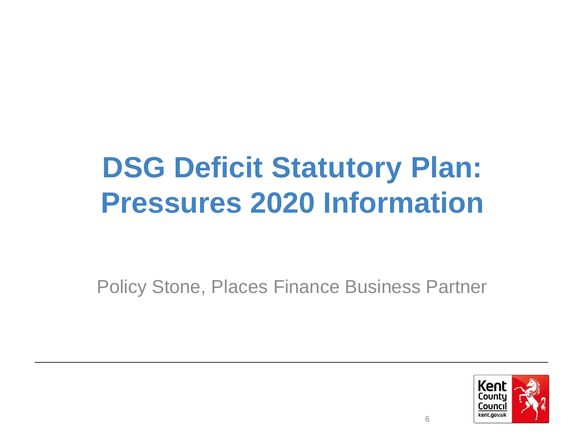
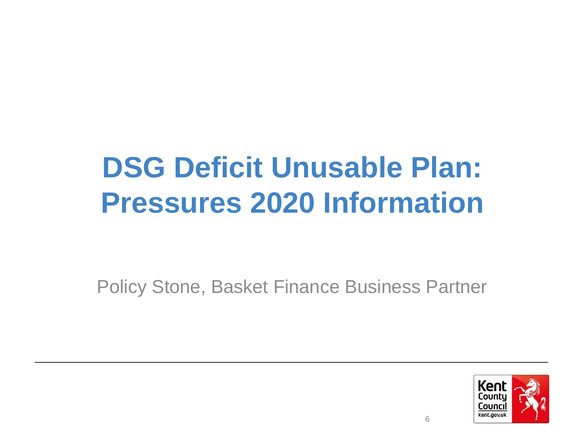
Statutory: Statutory -> Unusable
Places: Places -> Basket
